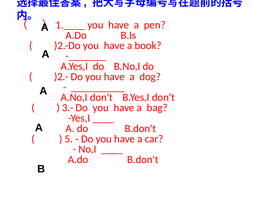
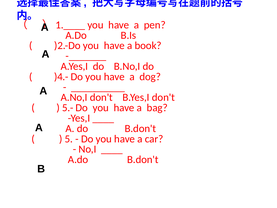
)2.-: )2.- -> )4.-
3.-: 3.- -> 5.-
